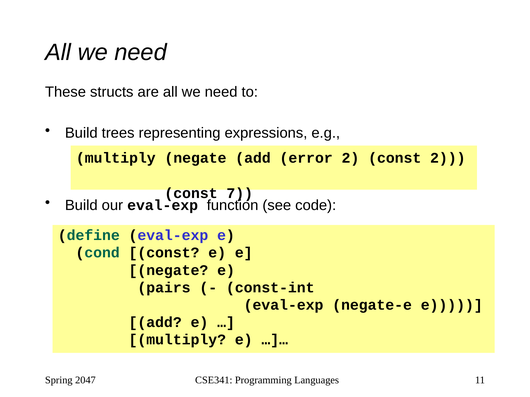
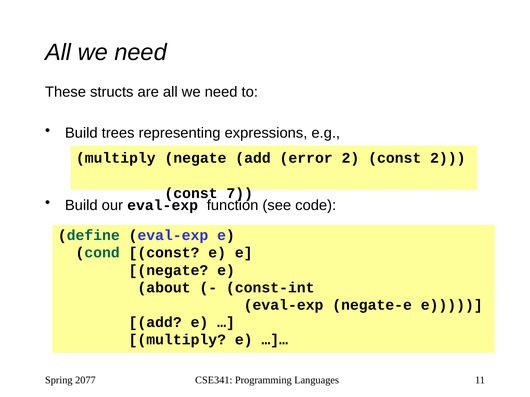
pairs: pairs -> about
2047: 2047 -> 2077
